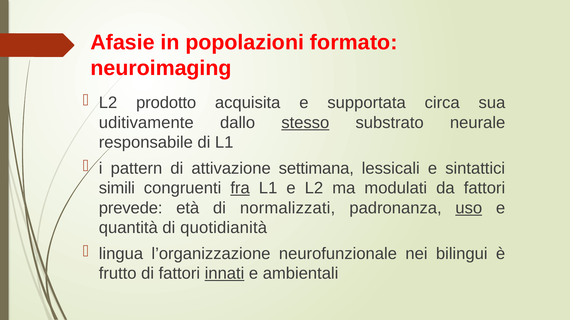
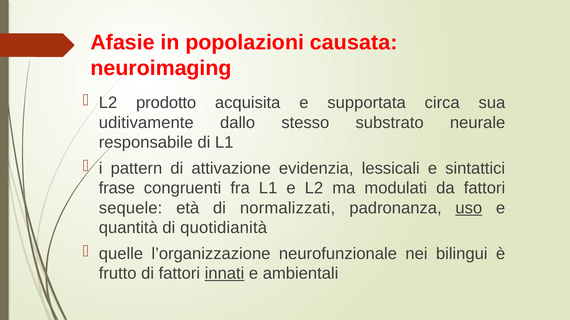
formato: formato -> causata
stesso underline: present -> none
settimana: settimana -> evidenzia
simili: simili -> frase
fra underline: present -> none
prevede: prevede -> sequele
lingua: lingua -> quelle
